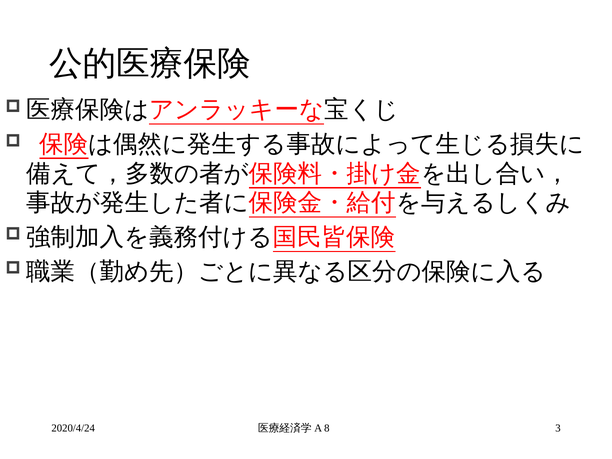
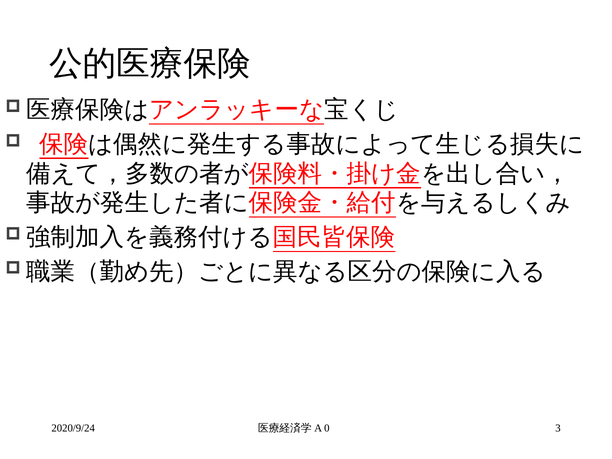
2020/4/24: 2020/4/24 -> 2020/9/24
8: 8 -> 0
